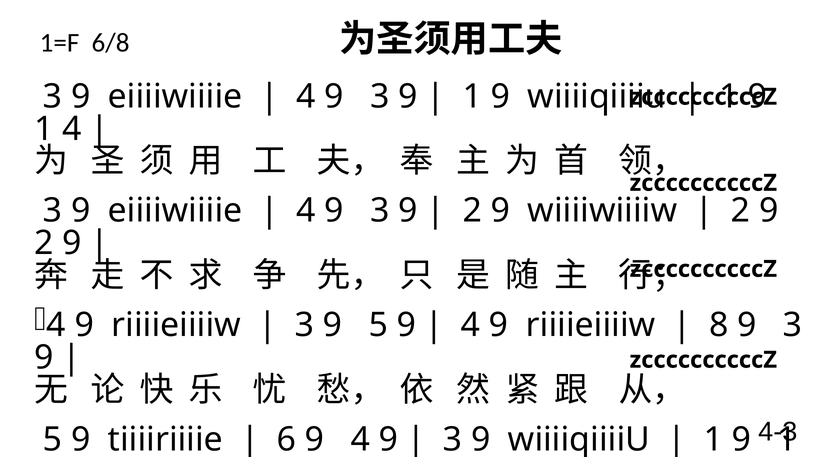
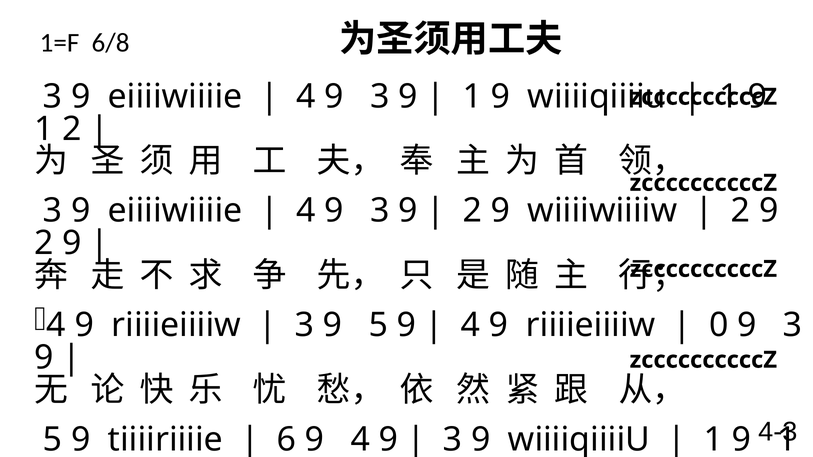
1 4: 4 -> 2
8: 8 -> 0
